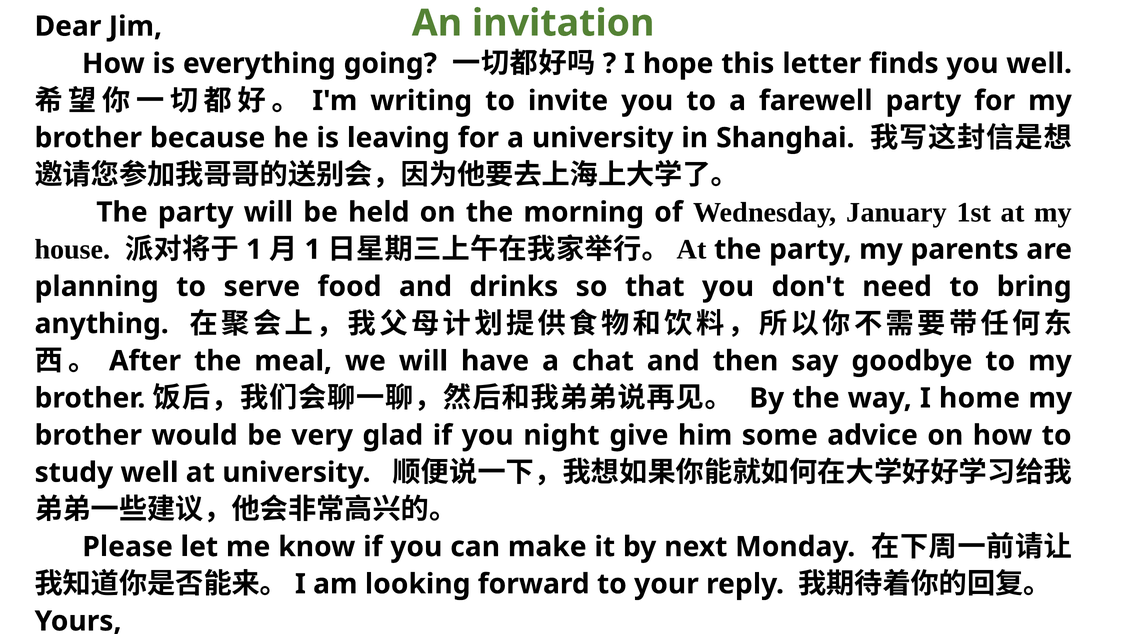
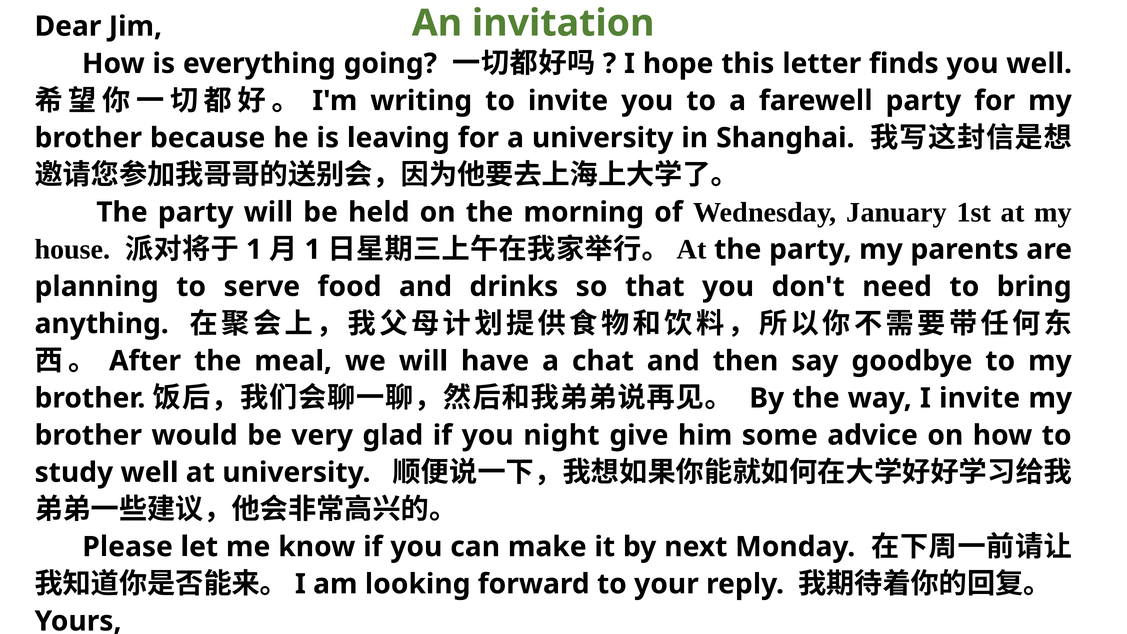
I home: home -> invite
